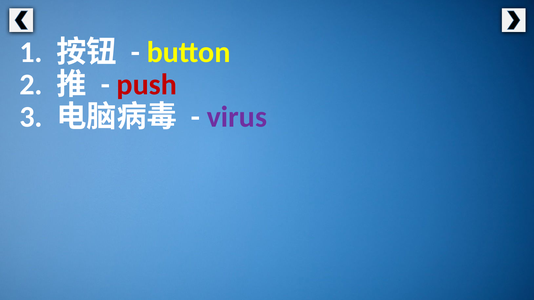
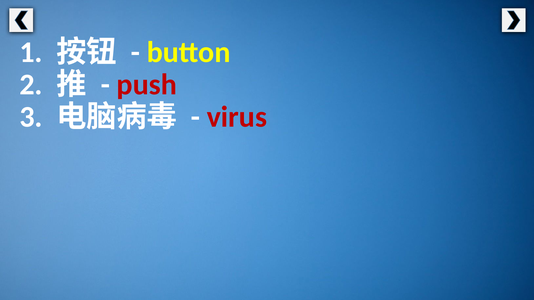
virus colour: purple -> red
